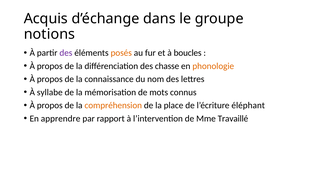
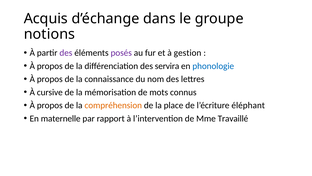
posés colour: orange -> purple
boucles: boucles -> gestion
chasse: chasse -> servira
phonologie colour: orange -> blue
syllabe: syllabe -> cursive
apprendre: apprendre -> maternelle
